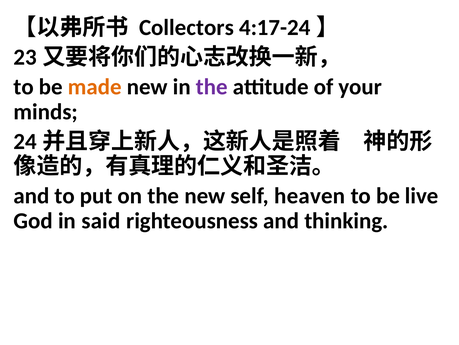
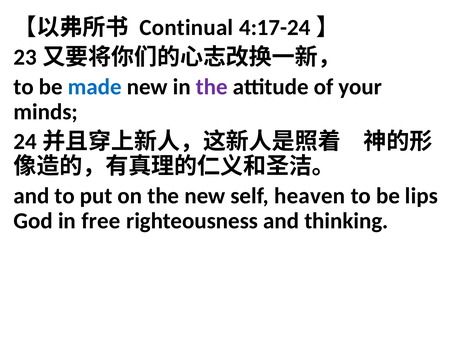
Collectors: Collectors -> Continual
made colour: orange -> blue
live: live -> lips
said: said -> free
